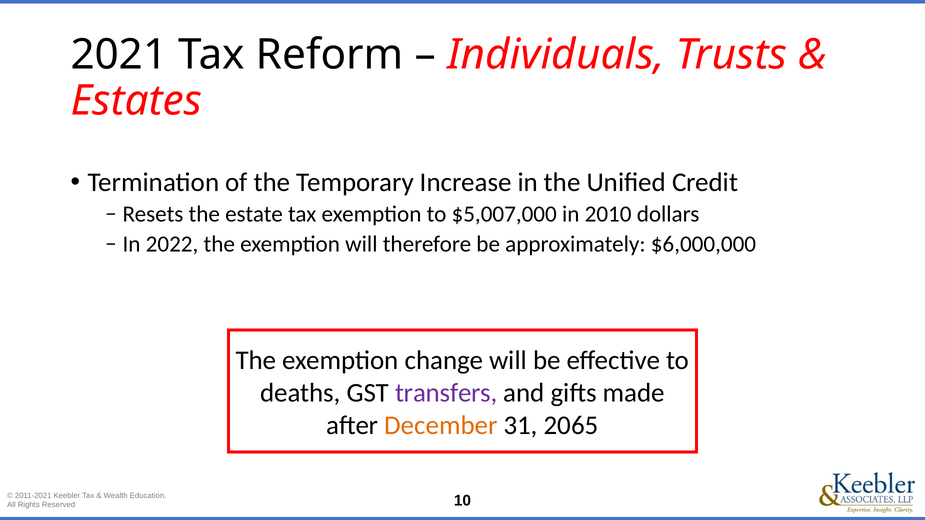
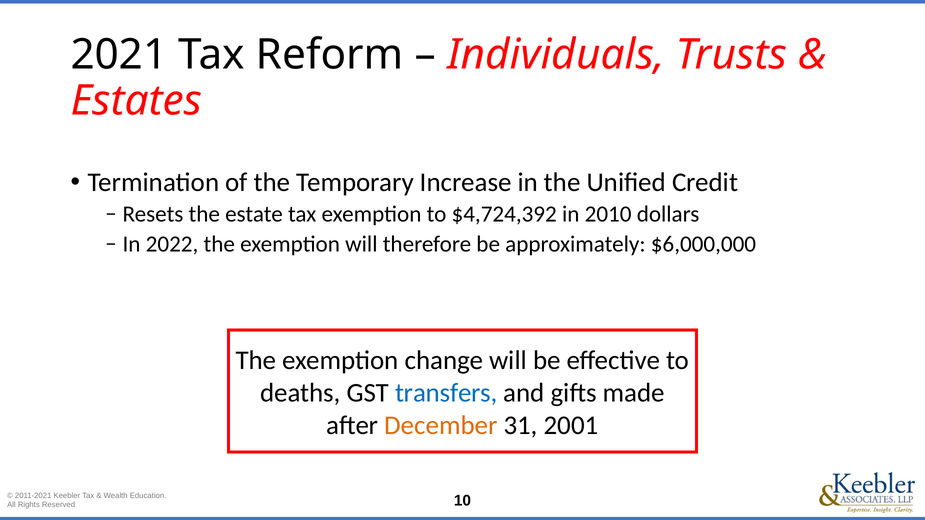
$5,007,000: $5,007,000 -> $4,724,392
transfers colour: purple -> blue
2065: 2065 -> 2001
